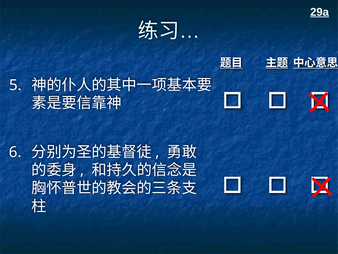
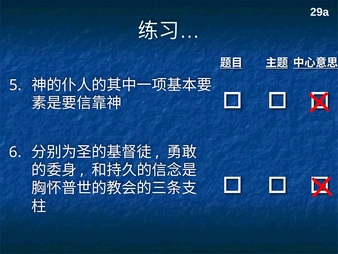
29a underline: present -> none
